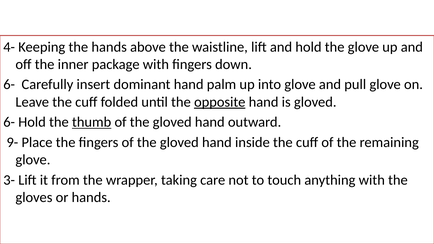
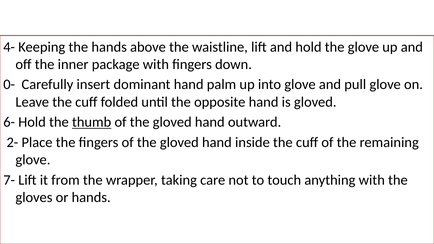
6- at (9, 85): 6- -> 0-
opposite underline: present -> none
9-: 9- -> 2-
3-: 3- -> 7-
